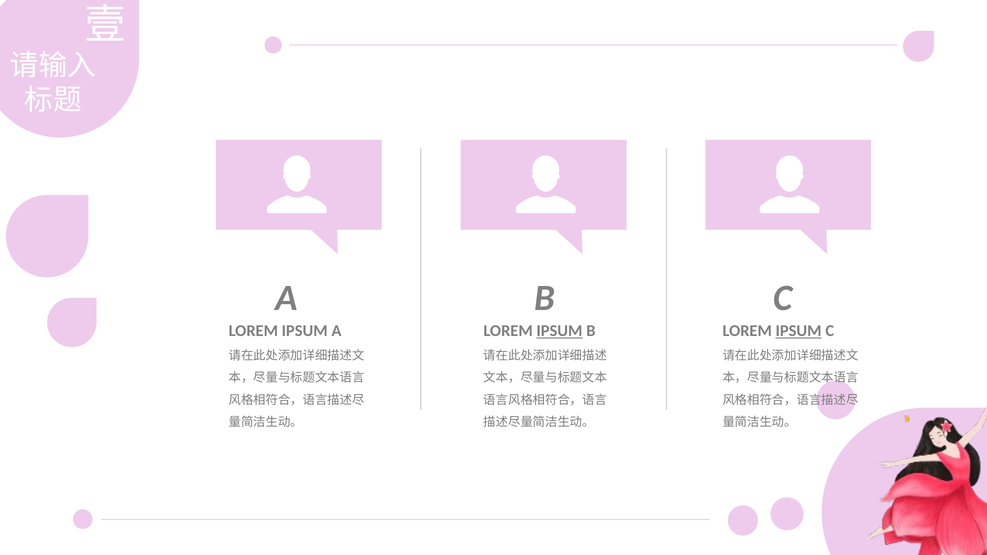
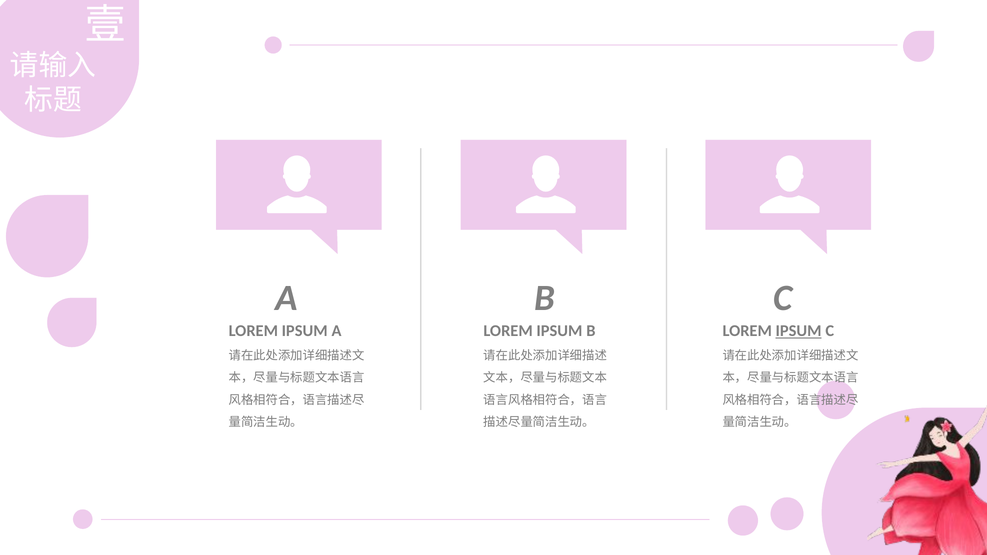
IPSUM at (559, 331) underline: present -> none
